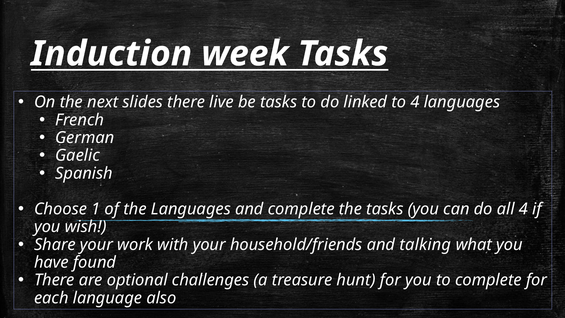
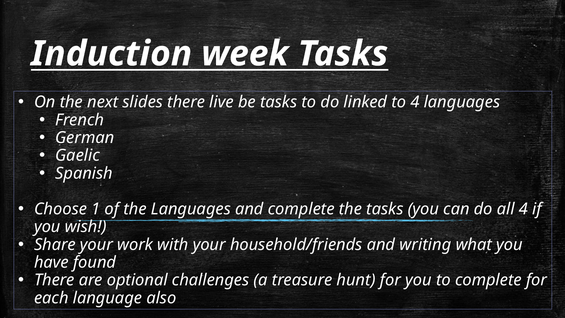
talking: talking -> writing
